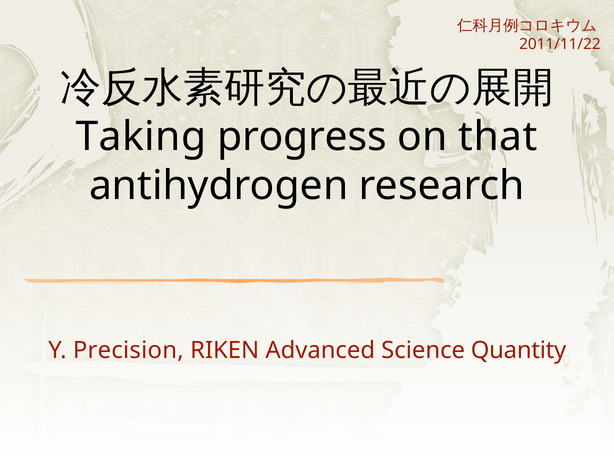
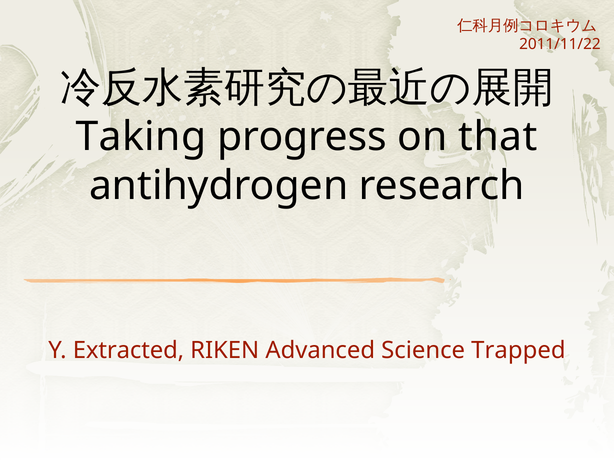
Precision: Precision -> Extracted
Quantity: Quantity -> Trapped
